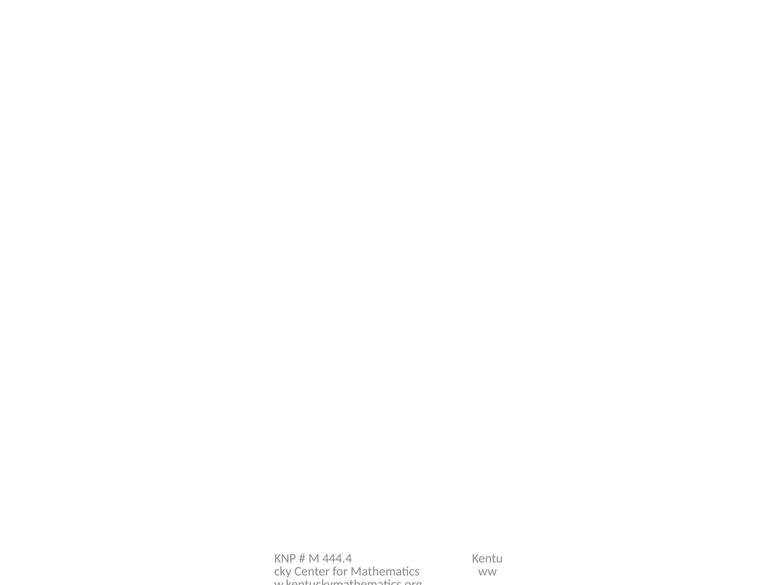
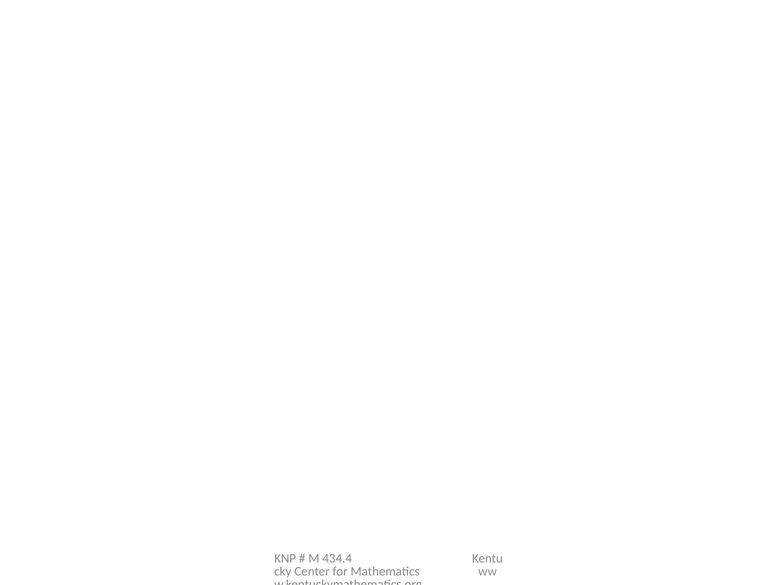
444.4: 444.4 -> 434.4
